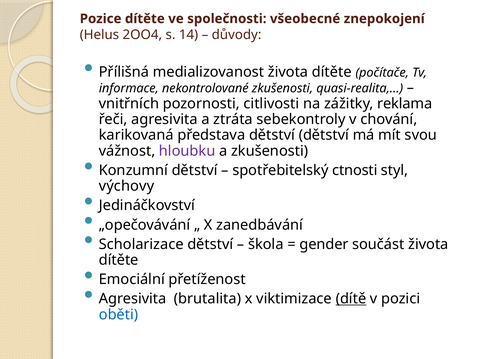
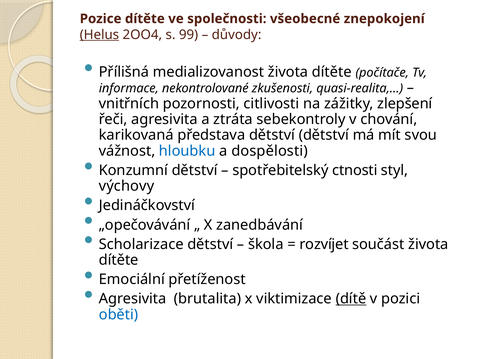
Helus underline: none -> present
14: 14 -> 99
reklama: reklama -> zlepšení
hloubku colour: purple -> blue
a zkušenosti: zkušenosti -> dospělosti
gender: gender -> rozvíjet
